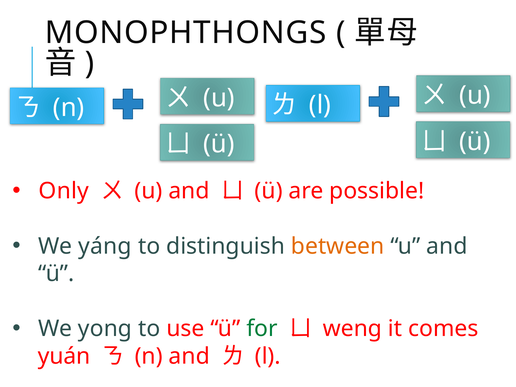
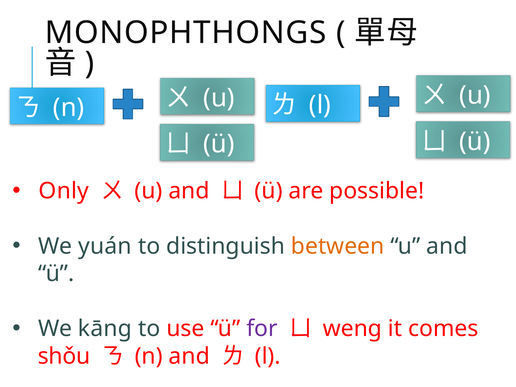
yáng: yáng -> yuán
yong: yong -> kāng
for colour: green -> purple
yuán: yuán -> shǒu
